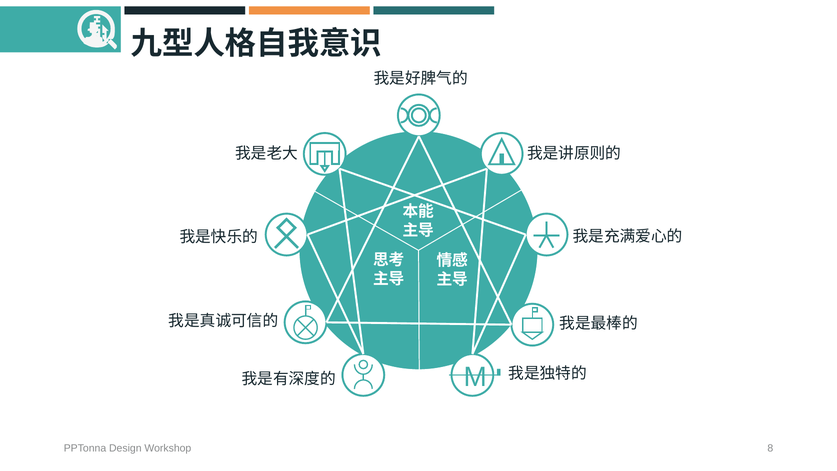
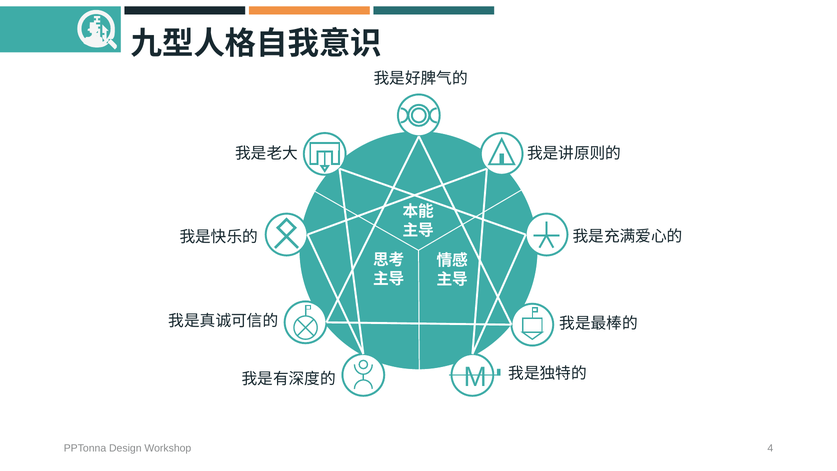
8: 8 -> 4
